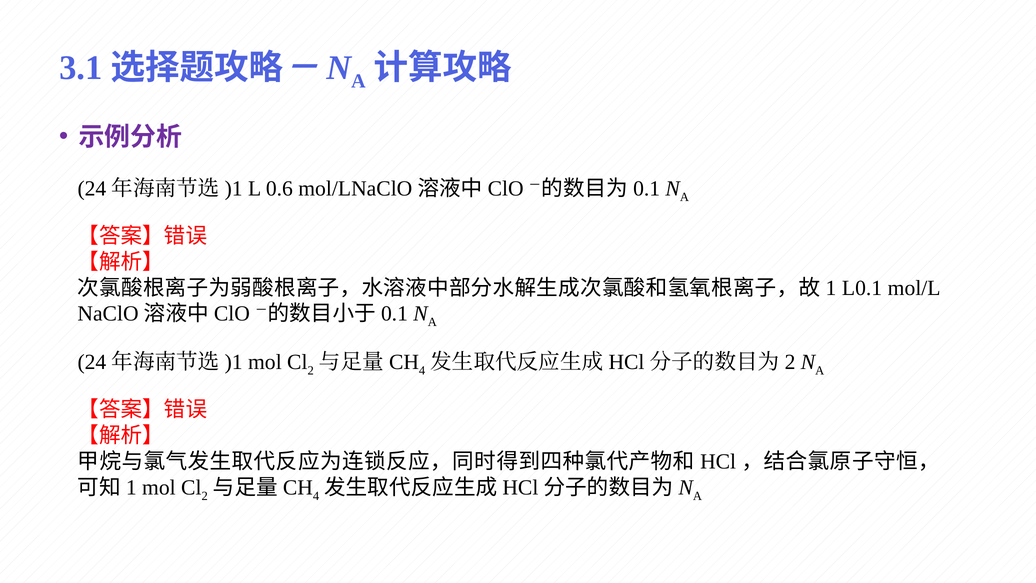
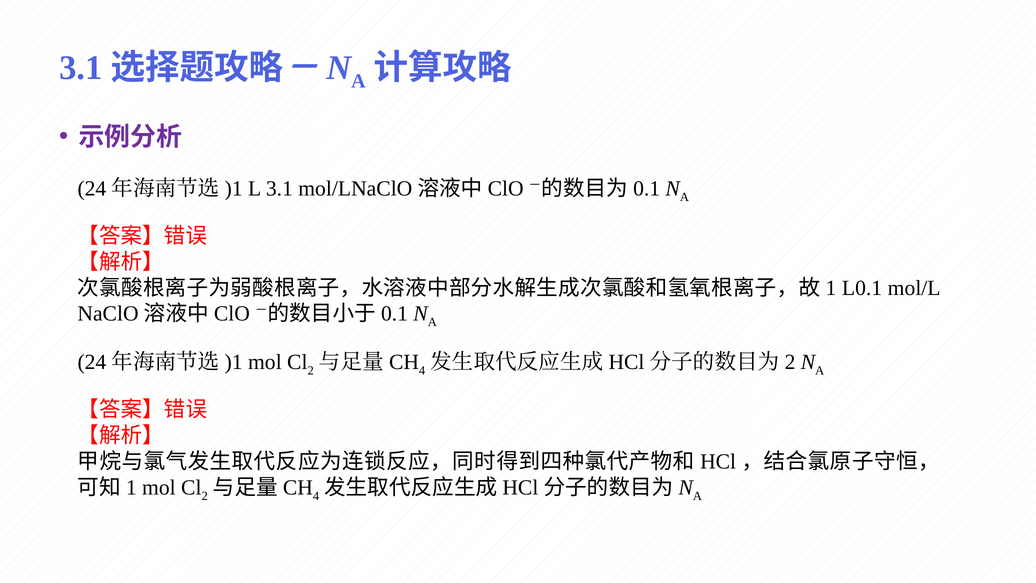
L 0.6: 0.6 -> 3.1
